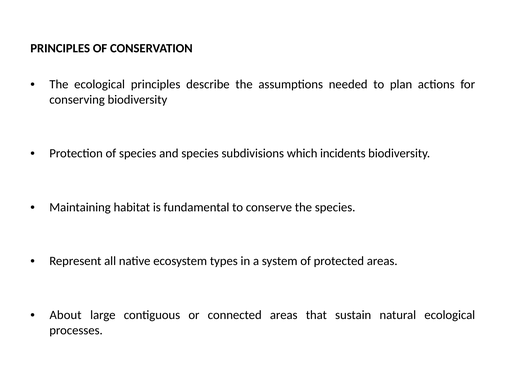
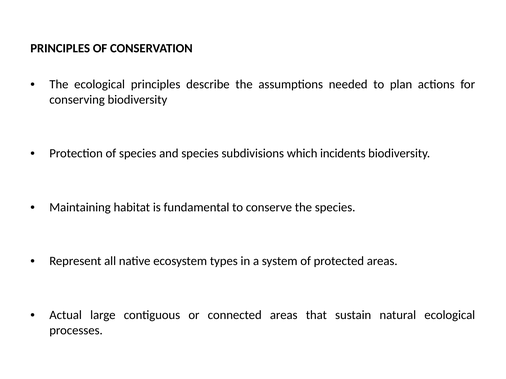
About: About -> Actual
